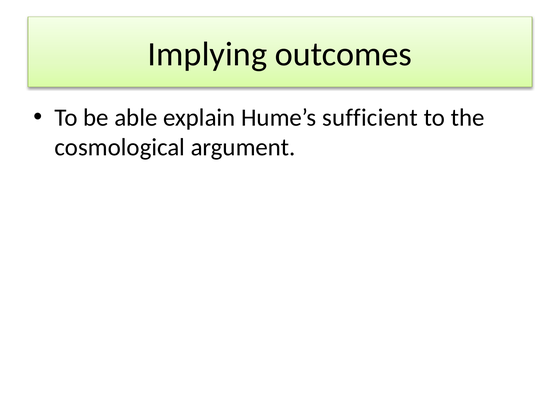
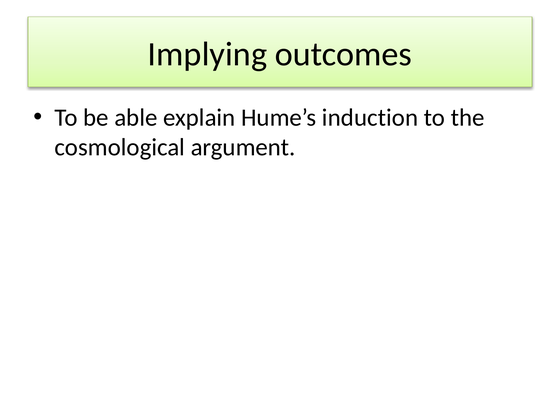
sufficient: sufficient -> induction
